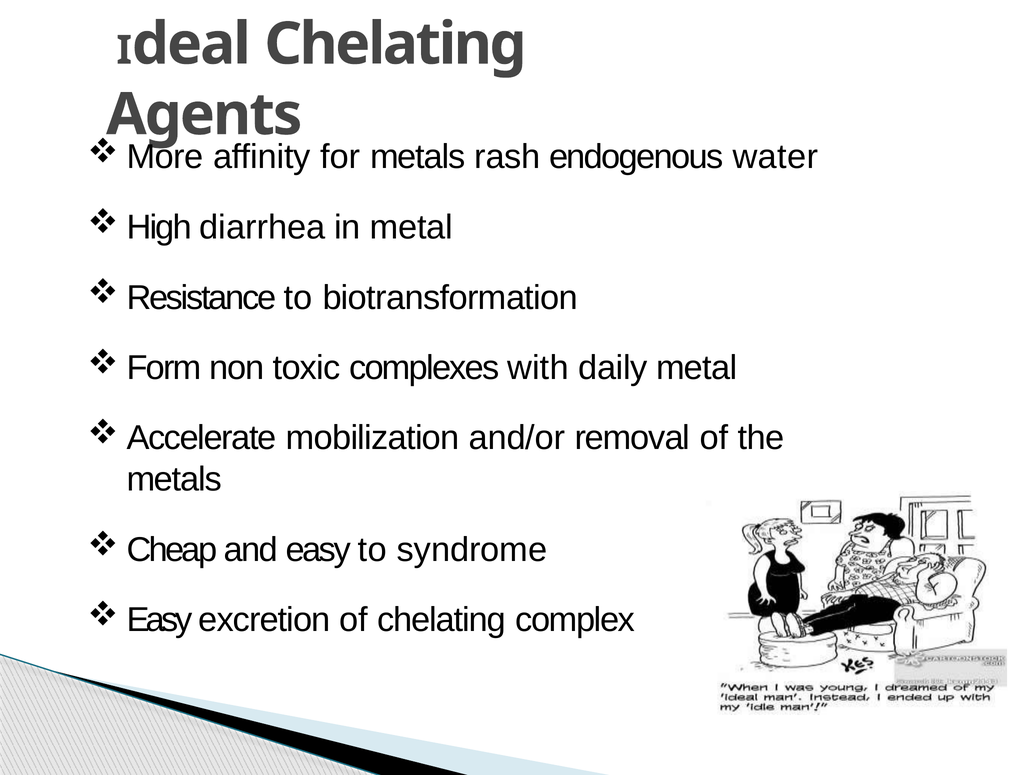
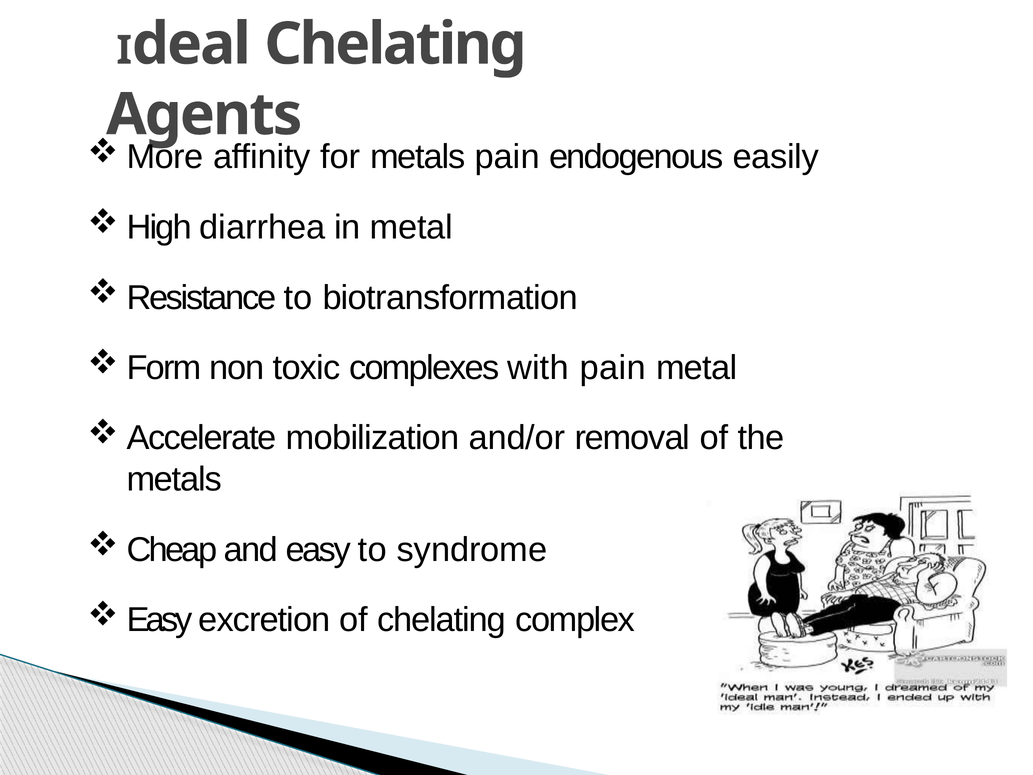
metals rash: rash -> pain
water: water -> easily
with daily: daily -> pain
